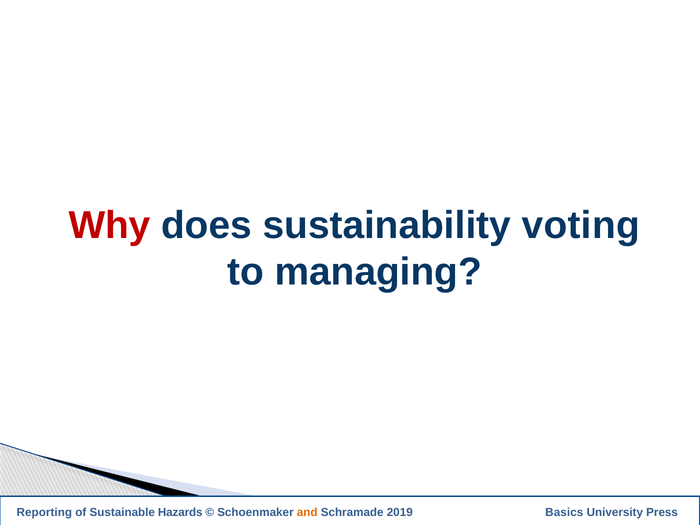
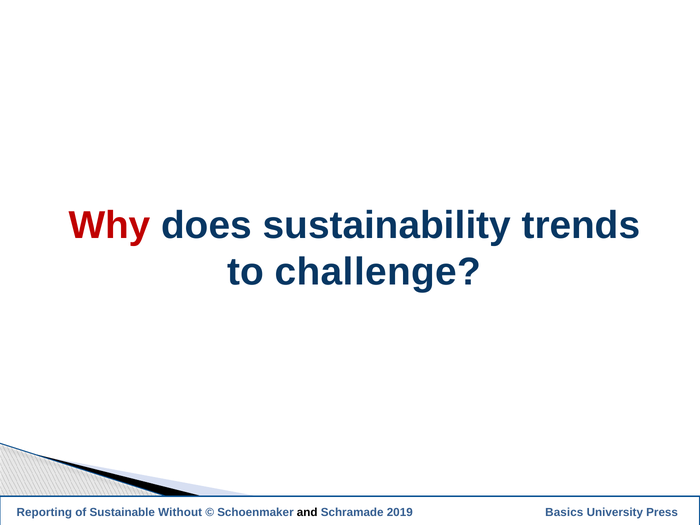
voting: voting -> trends
managing: managing -> challenge
Hazards: Hazards -> Without
and colour: orange -> black
